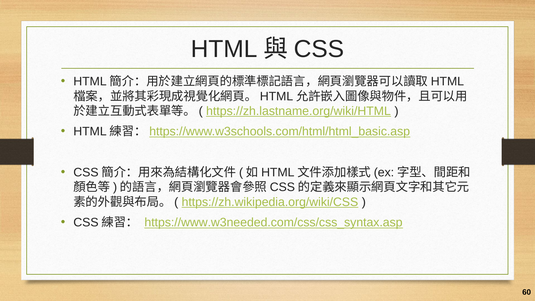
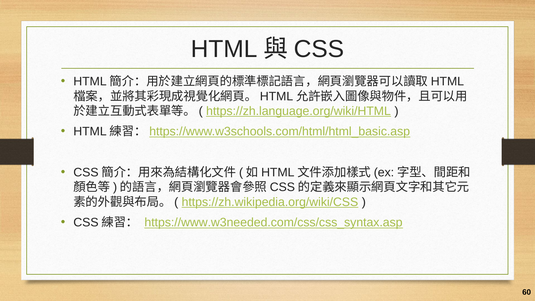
https://zh.lastname.org/wiki/HTML: https://zh.lastname.org/wiki/HTML -> https://zh.language.org/wiki/HTML
